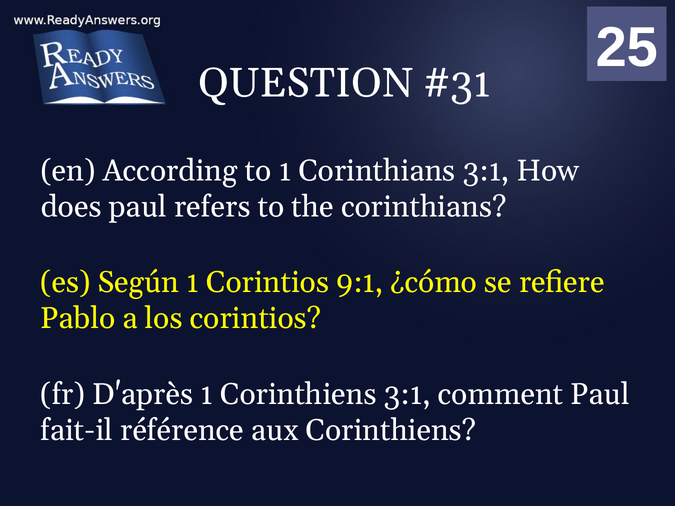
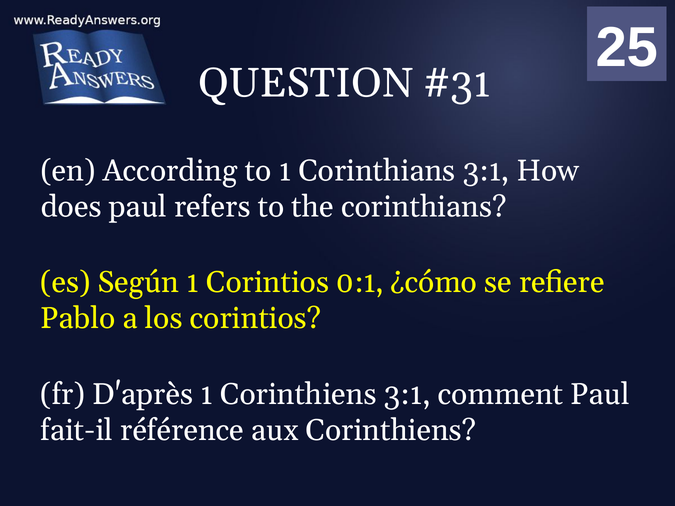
9:1: 9:1 -> 0:1
